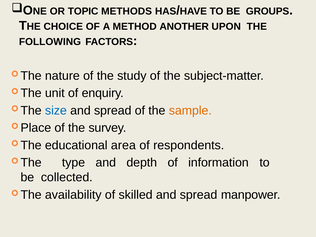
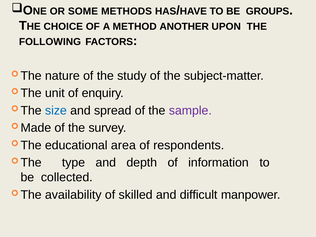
TOPIC: TOPIC -> SOME
sample colour: orange -> purple
Place: Place -> Made
skilled and spread: spread -> difficult
